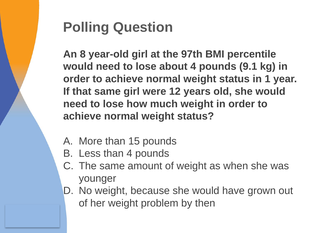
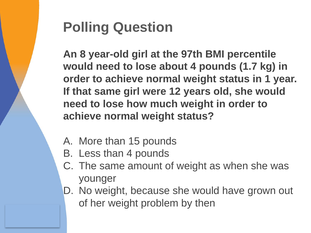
9.1: 9.1 -> 1.7
